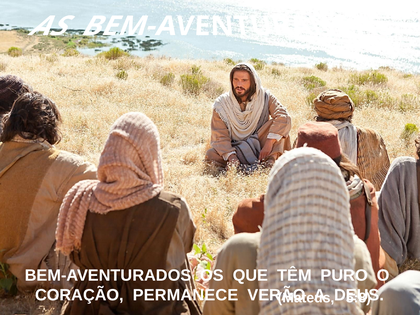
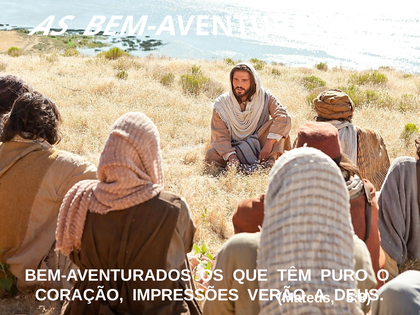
PERMANECE: PERMANECE -> IMPRESSÕES
